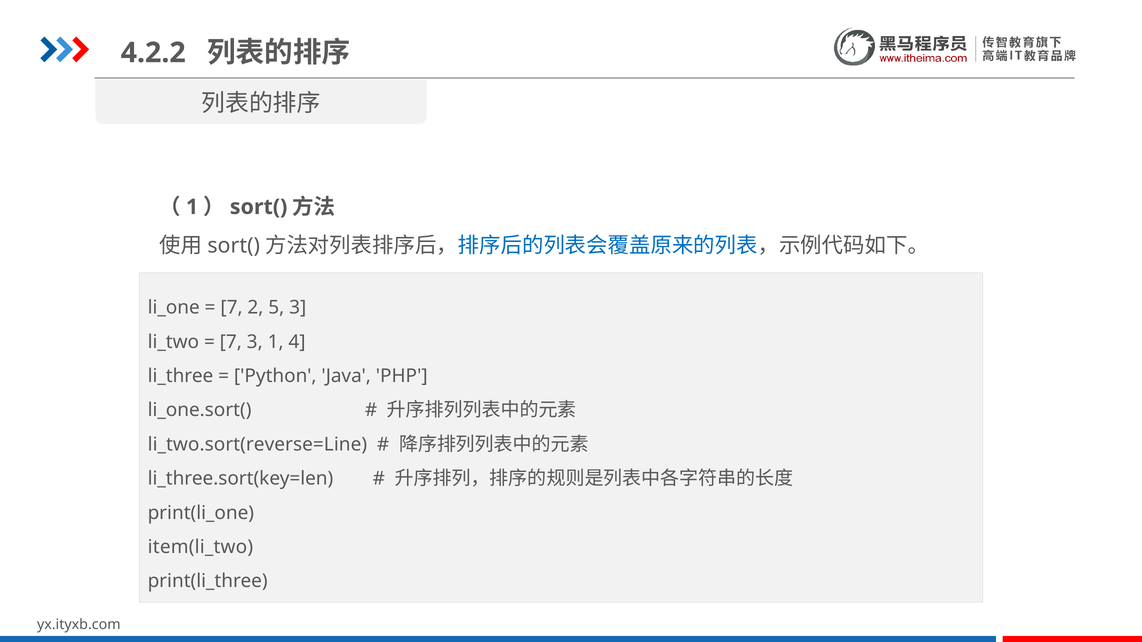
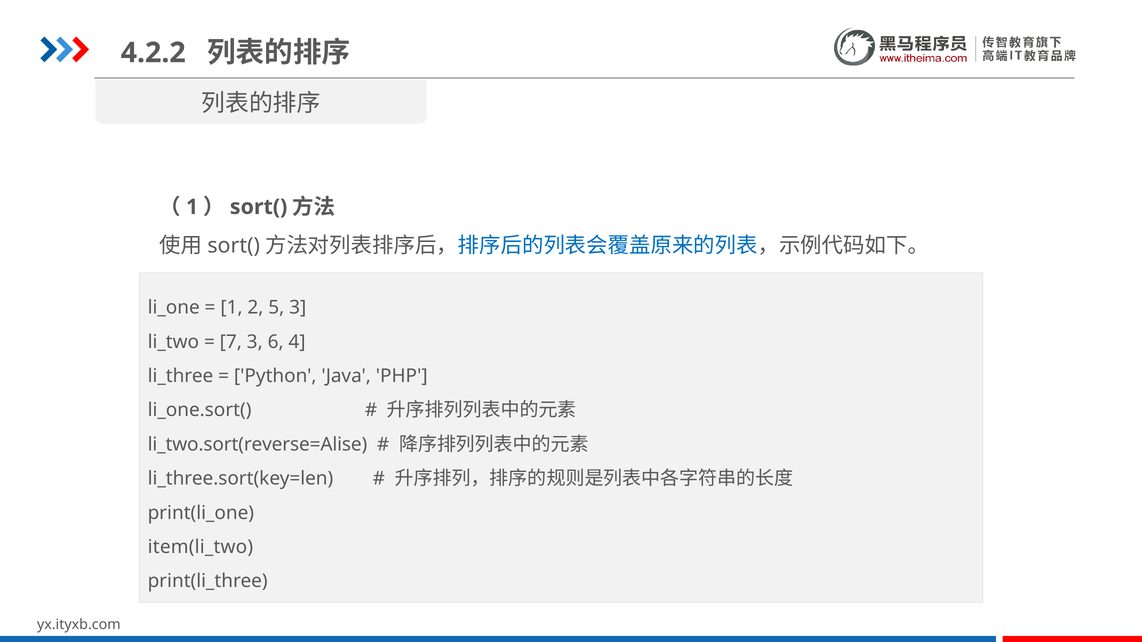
7 at (232, 308): 7 -> 1
3 1: 1 -> 6
li_two.sort(reverse=Line: li_two.sort(reverse=Line -> li_two.sort(reverse=Alise
